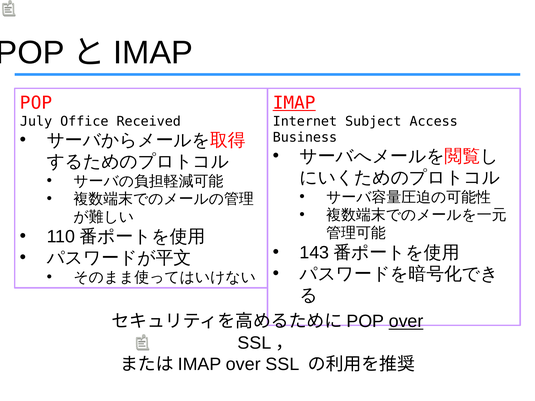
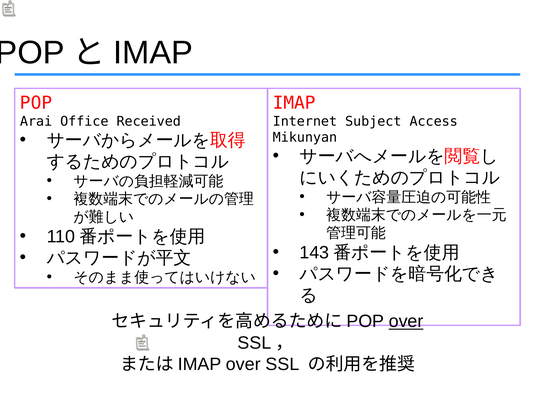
IMAP at (294, 103) underline: present -> none
July: July -> Arai
Business: Business -> Mikunyan
